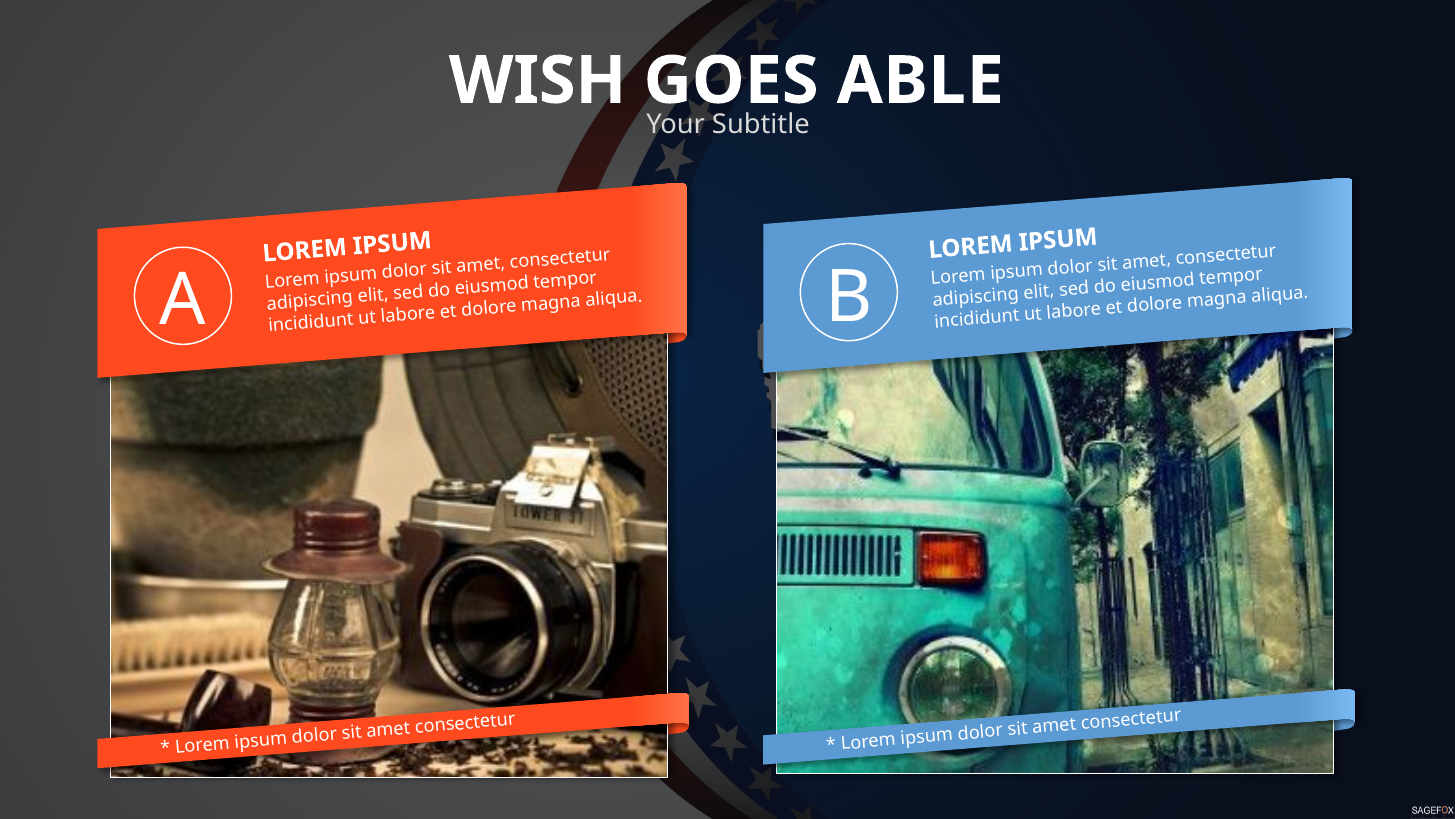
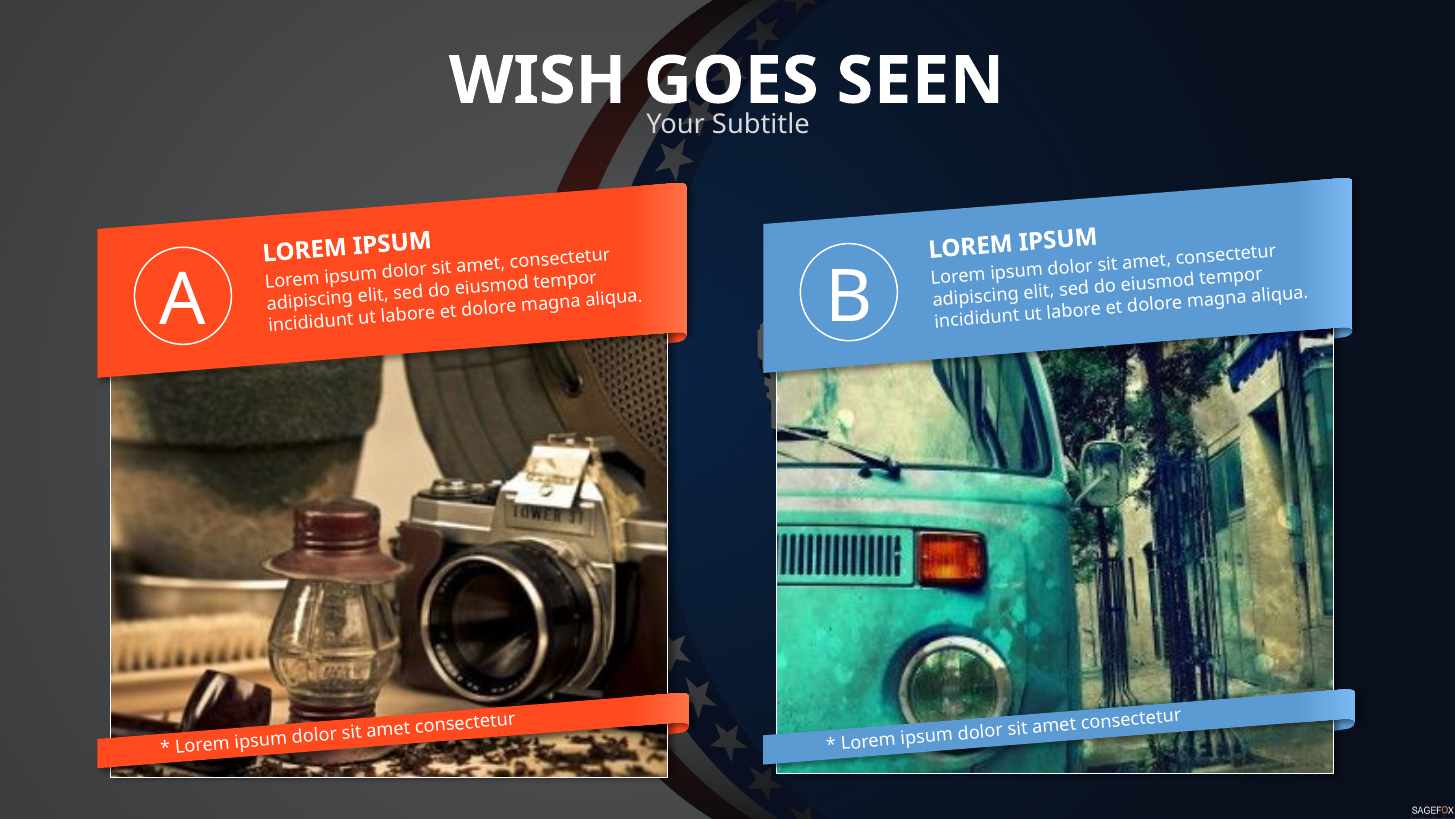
ABLE: ABLE -> SEEN
